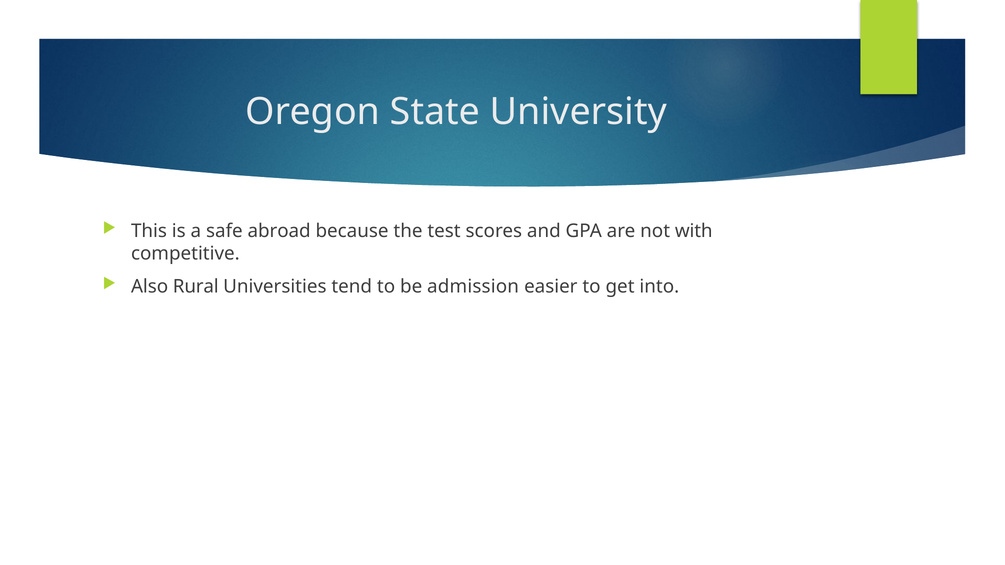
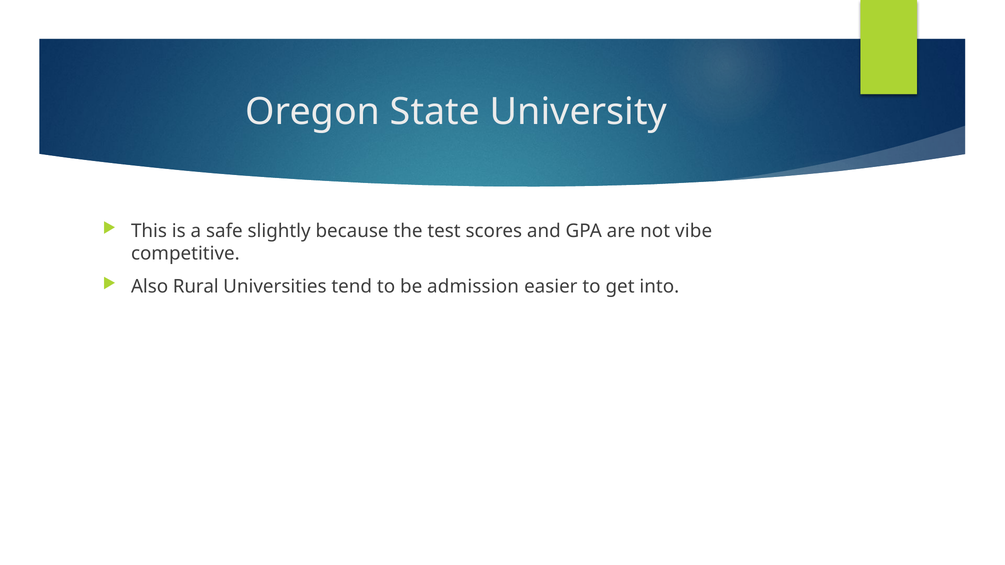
abroad: abroad -> slightly
with: with -> vibe
